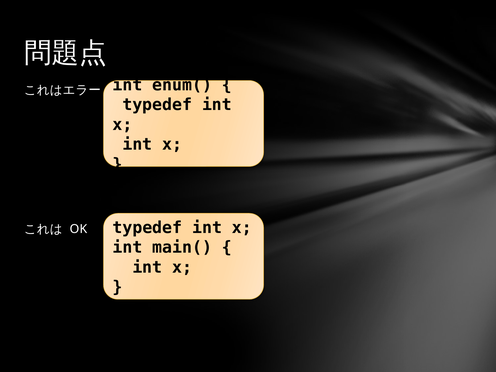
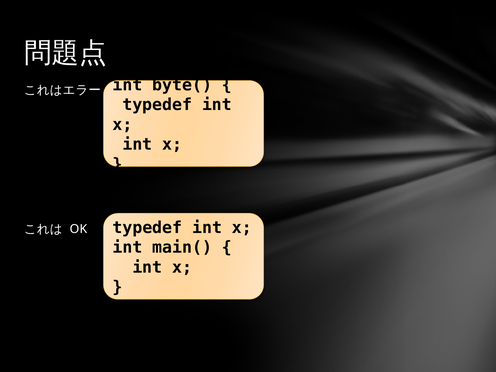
enum(: enum( -> byte(
